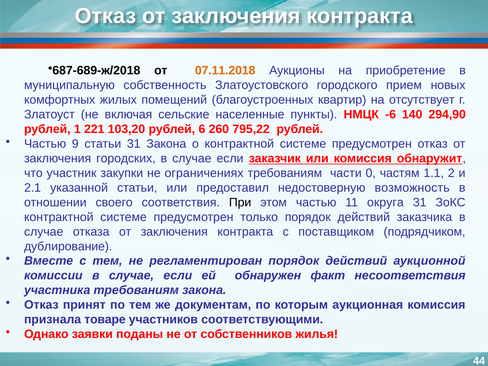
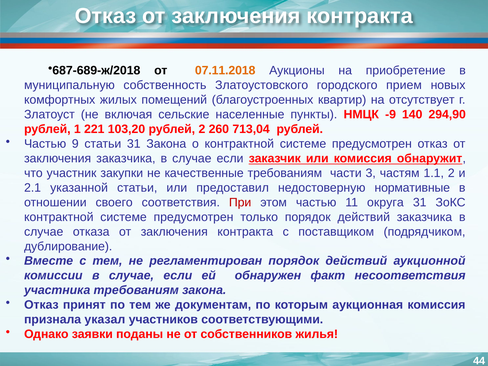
-6: -6 -> -9
рублей 6: 6 -> 2
795,22: 795,22 -> 713,04
заключения городских: городских -> заказчика
ограничениях: ограничениях -> качественные
0: 0 -> 3
возможность: возможность -> нормативные
При colour: black -> red
товаре: товаре -> указал
